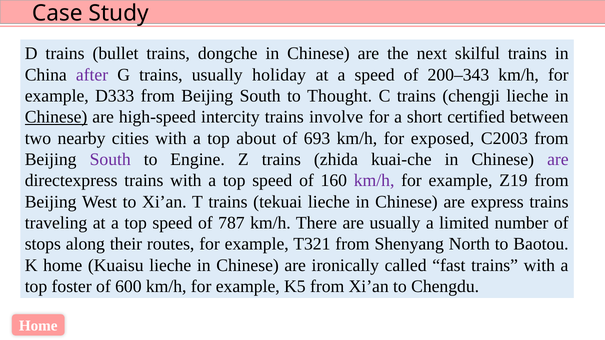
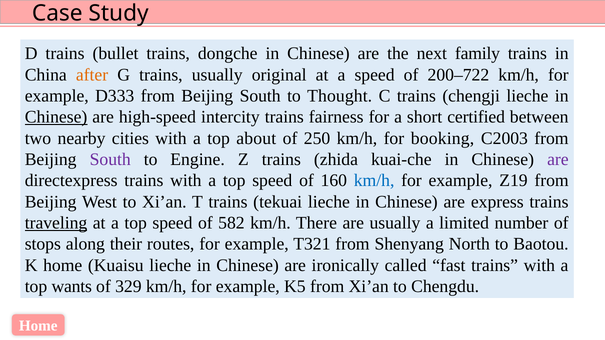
skilful: skilful -> family
after colour: purple -> orange
holiday: holiday -> original
200–343: 200–343 -> 200–722
involve: involve -> fairness
693: 693 -> 250
exposed: exposed -> booking
km/h at (374, 181) colour: purple -> blue
traveling underline: none -> present
787: 787 -> 582
foster: foster -> wants
600: 600 -> 329
